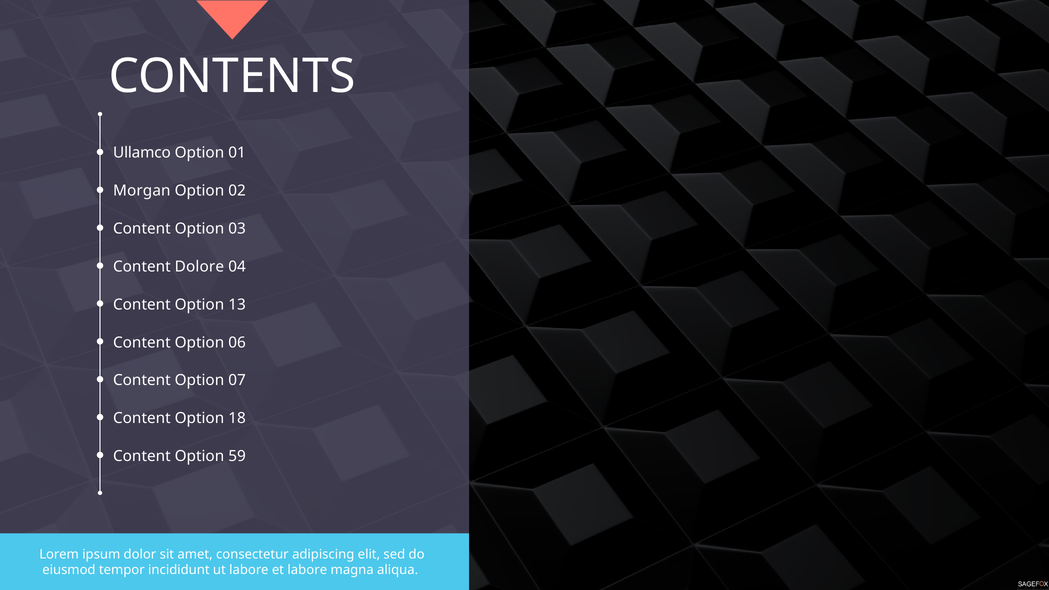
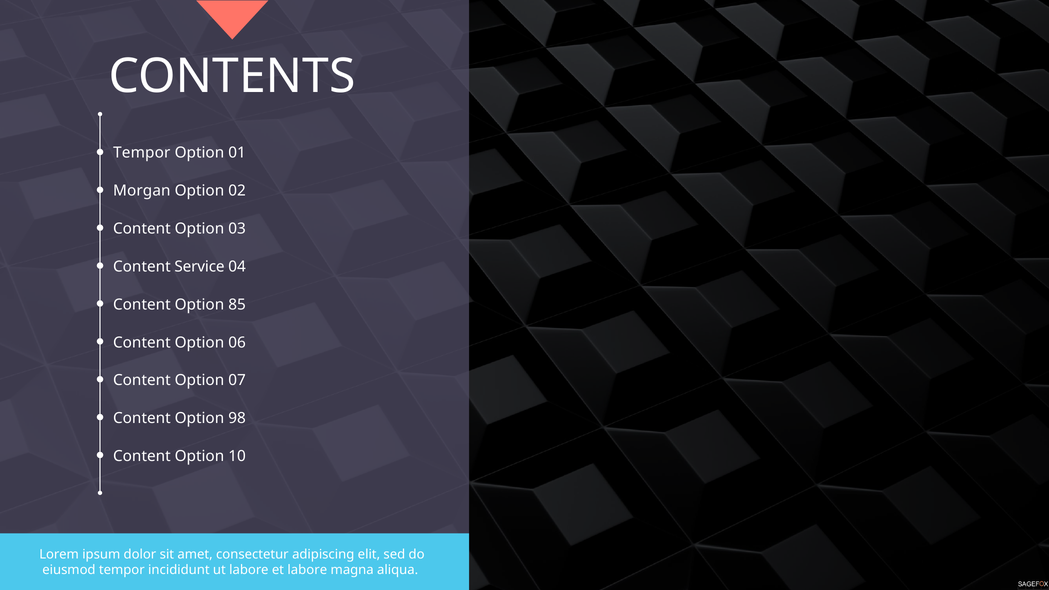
Ullamco at (142, 153): Ullamco -> Tempor
Dolore: Dolore -> Service
13: 13 -> 85
18: 18 -> 98
59: 59 -> 10
